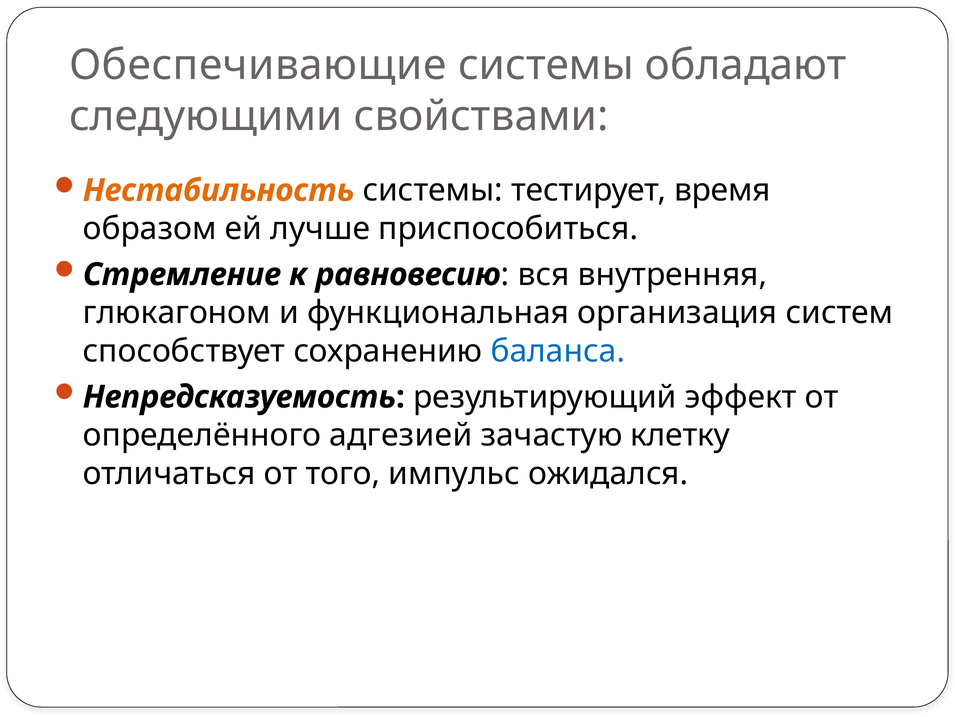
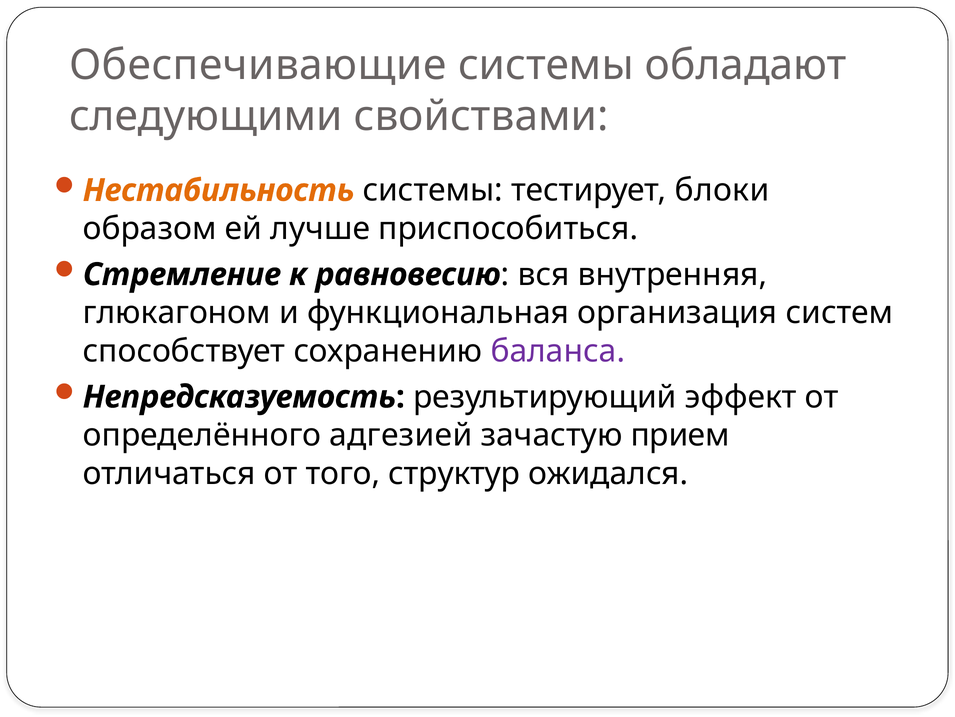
время: время -> блоки
баланса colour: blue -> purple
клетку: клетку -> прием
импульс: импульс -> структур
